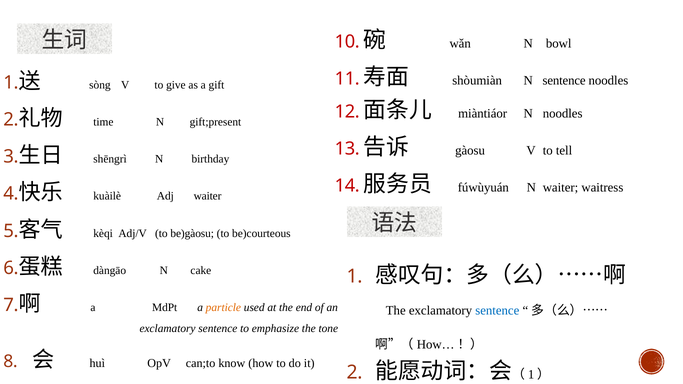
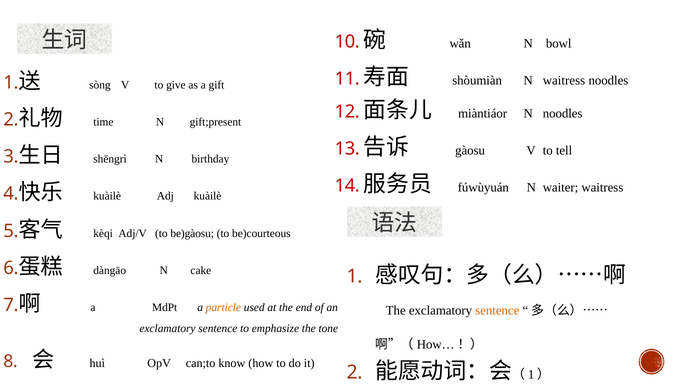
N sentence: sentence -> waitress
Adj waiter: waiter -> kuàilè
sentence at (497, 311) colour: blue -> orange
